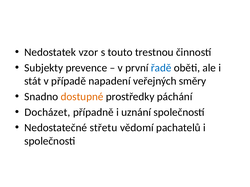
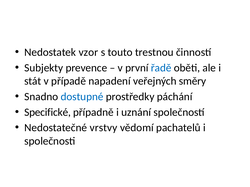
dostupné colour: orange -> blue
Docházet: Docházet -> Specifické
střetu: střetu -> vrstvy
